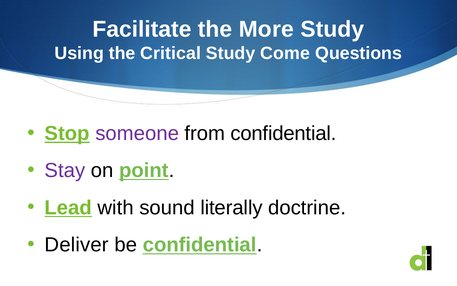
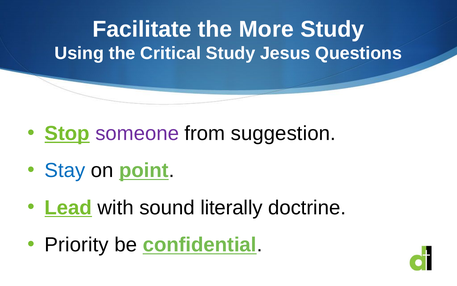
Come: Come -> Jesus
from confidential: confidential -> suggestion
Stay colour: purple -> blue
Deliver: Deliver -> Priority
